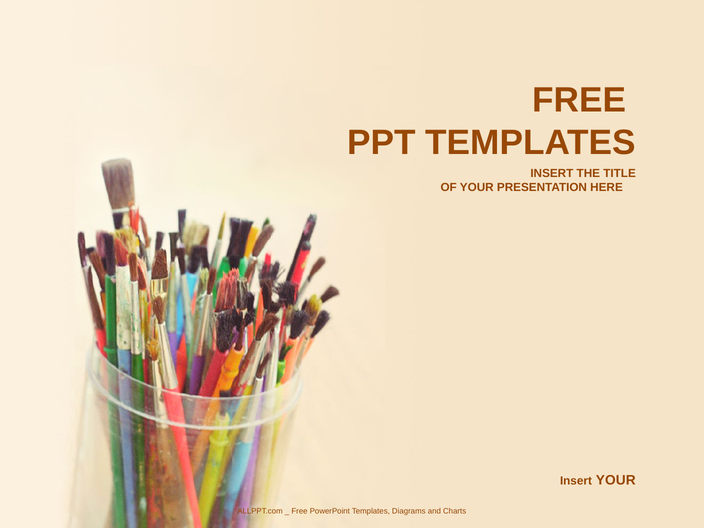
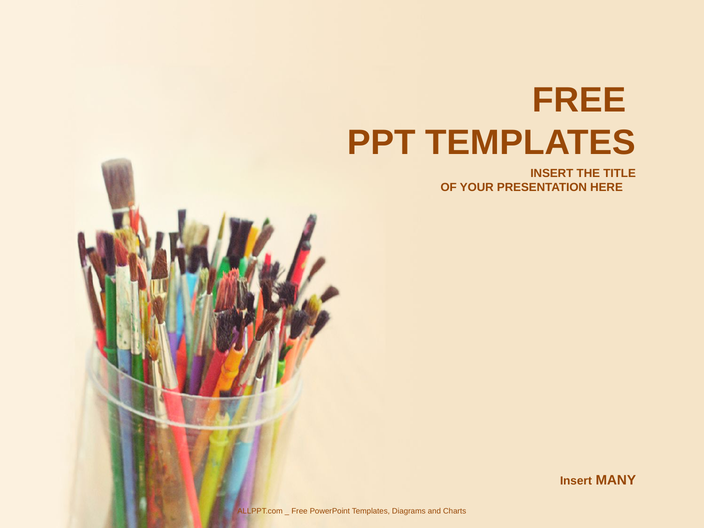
Insert YOUR: YOUR -> MANY
